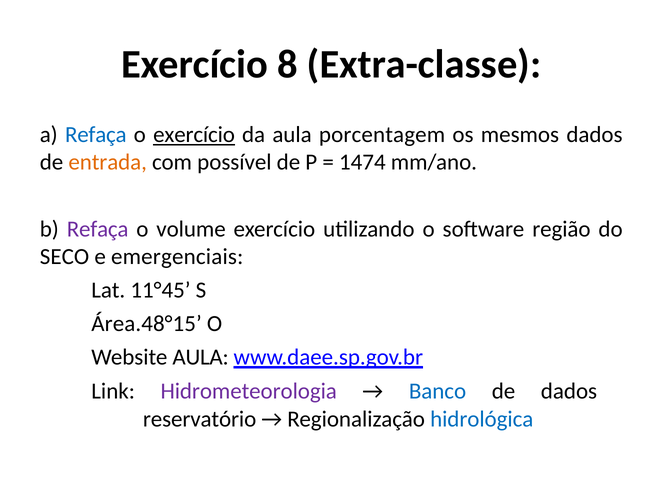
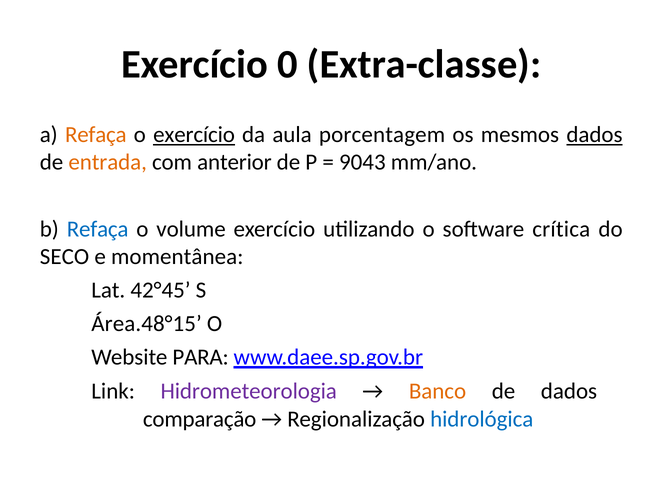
8: 8 -> 0
Refaça at (96, 135) colour: blue -> orange
dados at (594, 135) underline: none -> present
possível: possível -> anterior
1474: 1474 -> 9043
Refaça at (98, 229) colour: purple -> blue
região: região -> crítica
emergenciais: emergenciais -> momentânea
11°45: 11°45 -> 42°45
Website AULA: AULA -> PARA
Banco colour: blue -> orange
reservatório: reservatório -> comparação
